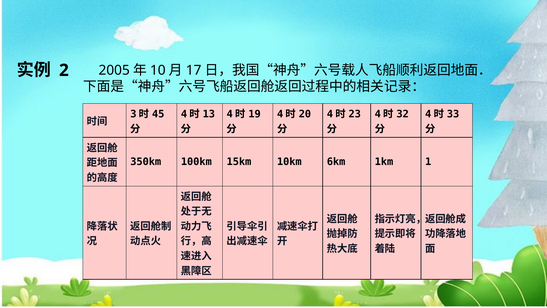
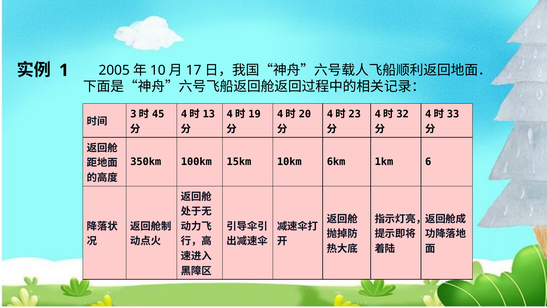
2: 2 -> 1
1: 1 -> 6
